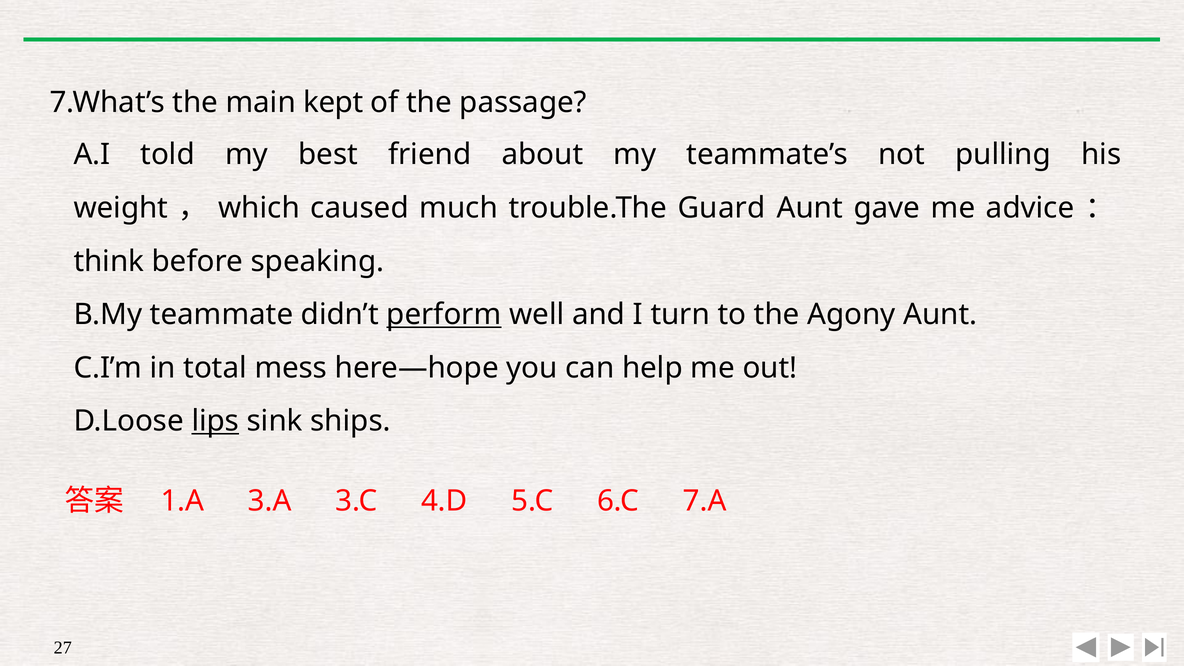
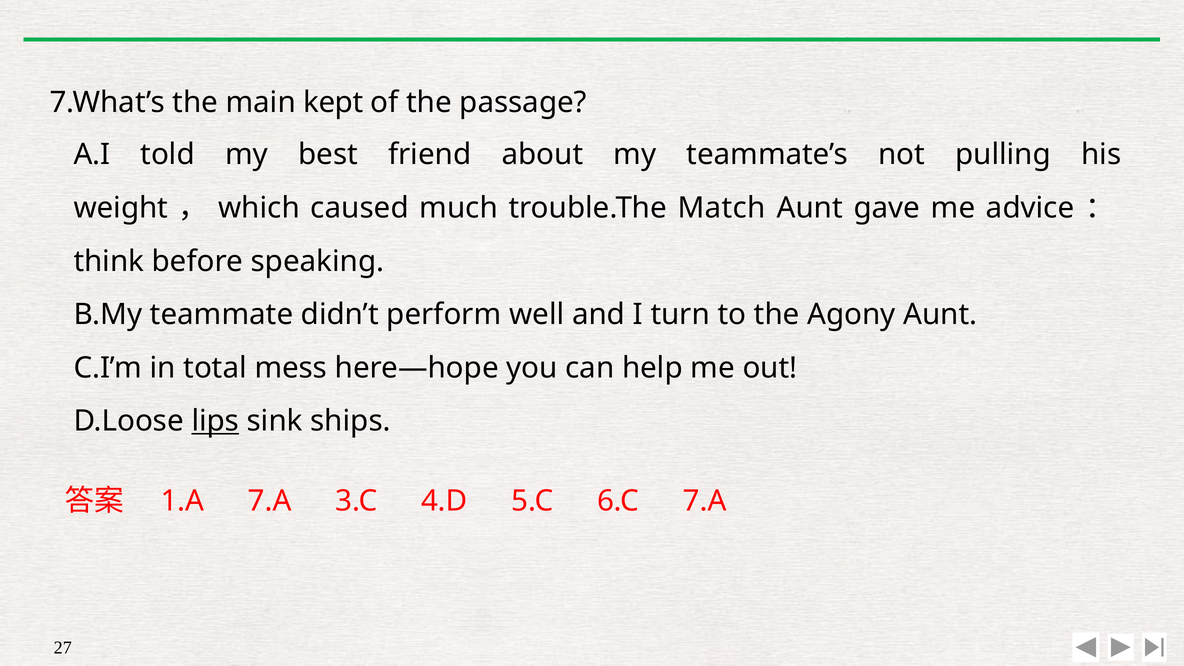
Guard: Guard -> Match
perform underline: present -> none
1.A 3.A: 3.A -> 7.A
